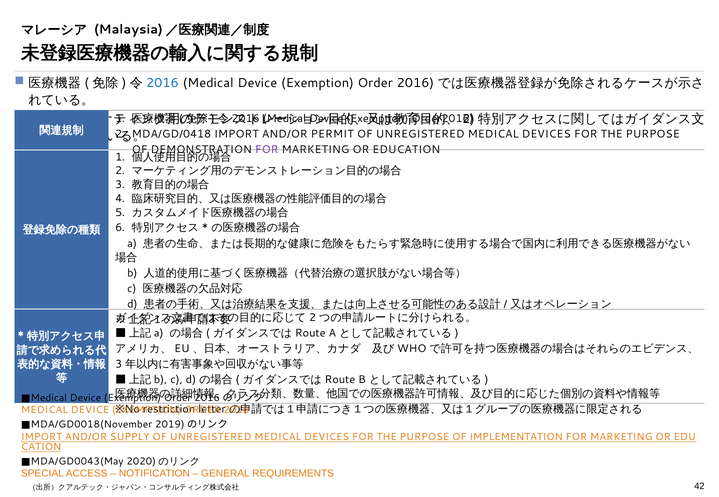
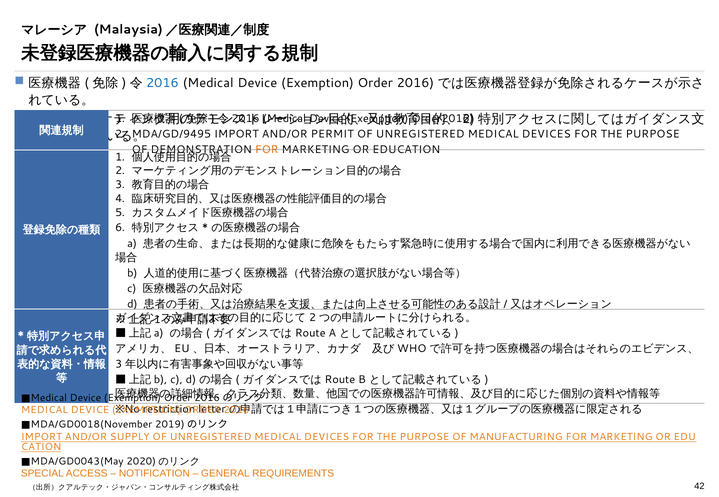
MDA/GD/0418: MDA/GD/0418 -> MDA/GD/9495
FOR at (267, 150) colour: purple -> orange
IMPLEMENTATION: IMPLEMENTATION -> MANUFACTURING
